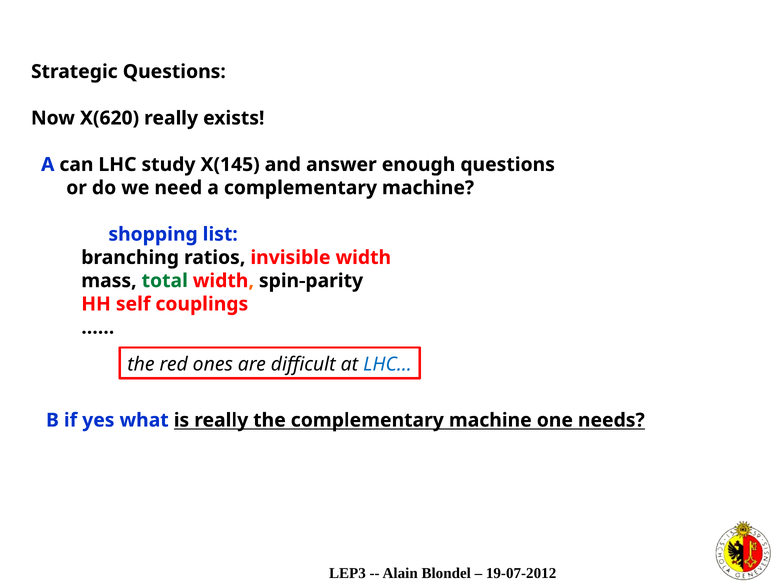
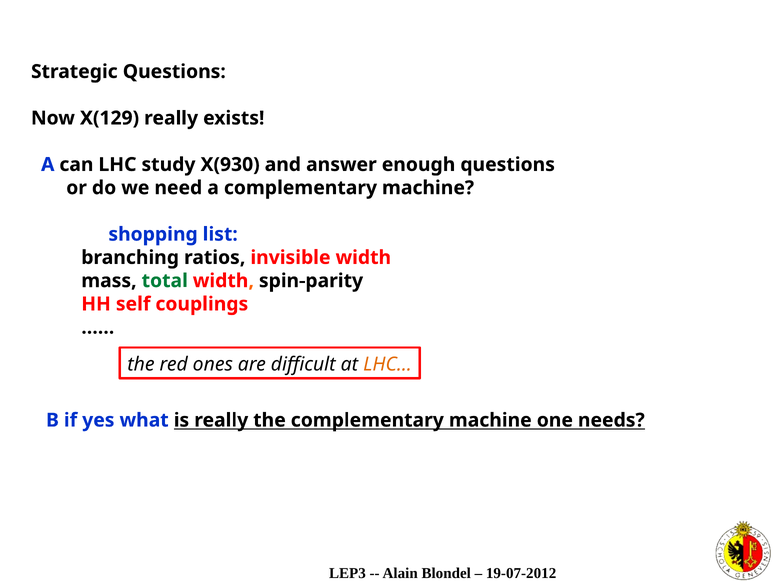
X(620: X(620 -> X(129
X(145: X(145 -> X(930
LHC… colour: blue -> orange
